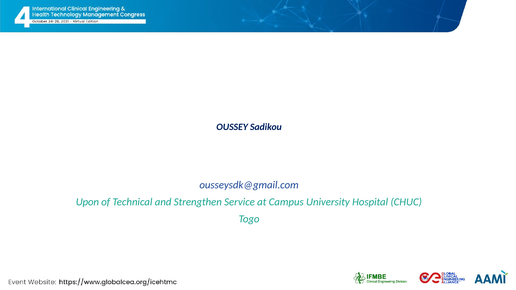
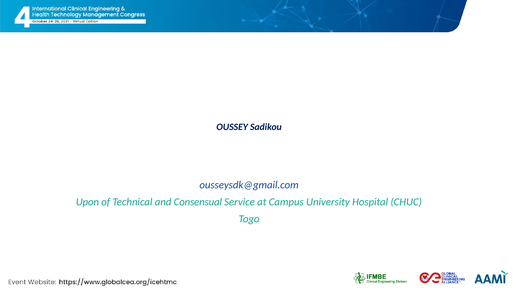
Strengthen: Strengthen -> Consensual
